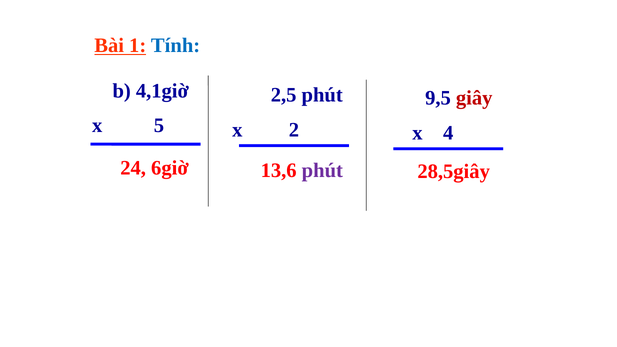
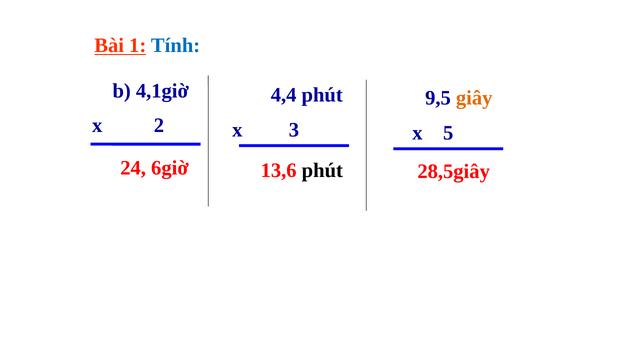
2,5: 2,5 -> 4,4
giây colour: red -> orange
5: 5 -> 2
2: 2 -> 3
4: 4 -> 5
phút at (322, 170) colour: purple -> black
